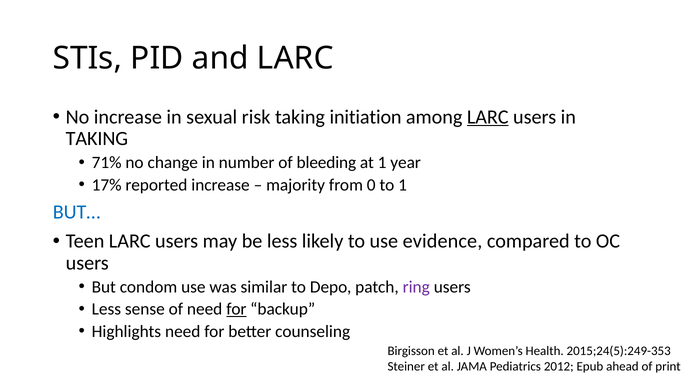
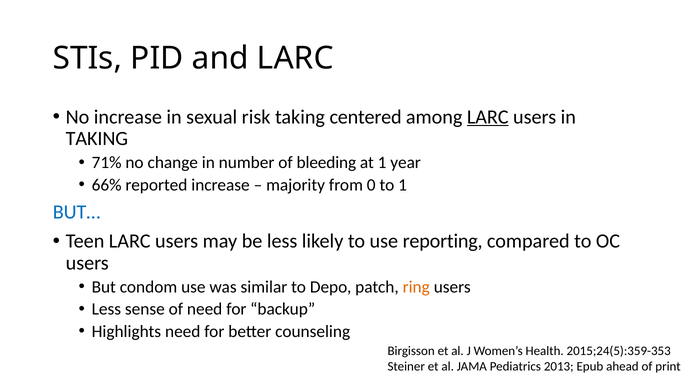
initiation: initiation -> centered
17%: 17% -> 66%
evidence: evidence -> reporting
ring colour: purple -> orange
for at (236, 309) underline: present -> none
2015;24(5):249-353: 2015;24(5):249-353 -> 2015;24(5):359-353
2012: 2012 -> 2013
